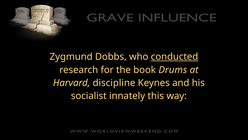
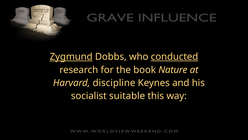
Zygmund underline: none -> present
Drums: Drums -> Nature
innately: innately -> suitable
